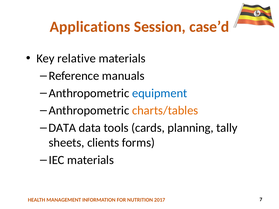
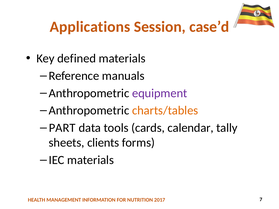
relative: relative -> defined
equipment colour: blue -> purple
DATA at (62, 128): DATA -> PART
planning: planning -> calendar
